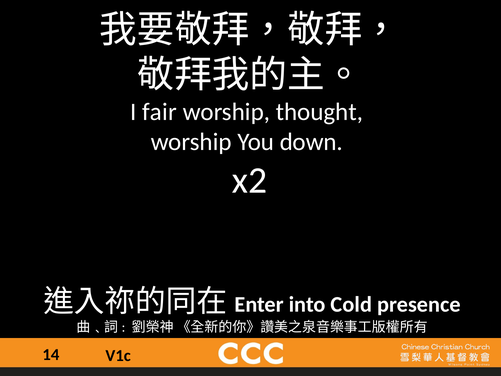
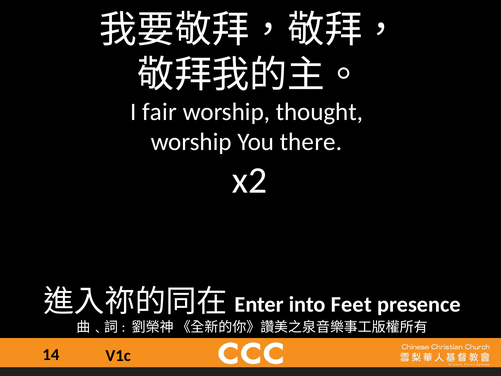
down: down -> there
Cold: Cold -> Feet
